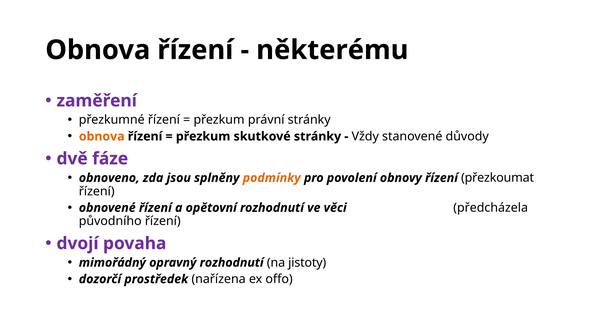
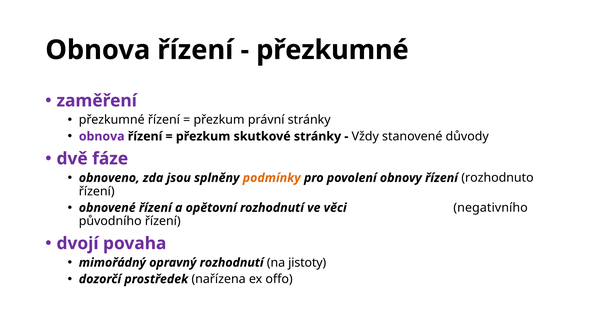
některému at (332, 50): některému -> přezkumné
obnova at (102, 136) colour: orange -> purple
přezkoumat: přezkoumat -> rozhodnuto
předcházela: předcházela -> negativního
